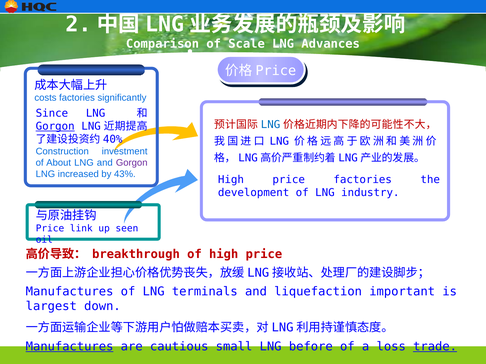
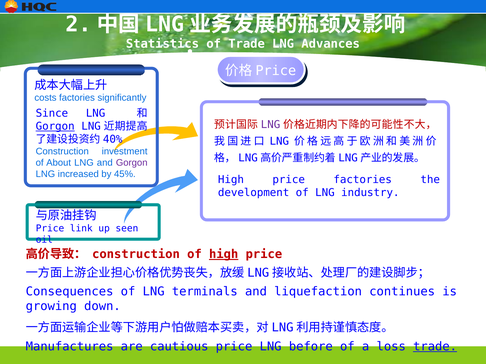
Comparison: Comparison -> Statistics
of Scale: Scale -> Trade
LNG at (271, 125) colour: blue -> purple
43%: 43% -> 45%
breakthrough at (136, 255): breakthrough -> construction
high at (224, 255) underline: none -> present
Manufactures at (70, 292): Manufactures -> Consequences
important: important -> continues
largest: largest -> growing
Manufactures at (70, 347) underline: present -> none
cautious small: small -> price
